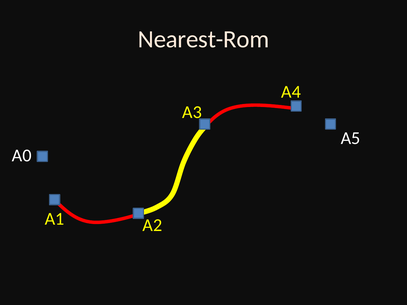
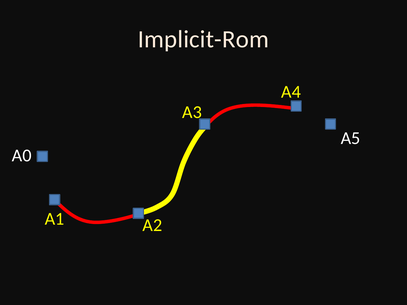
Nearest-Rom: Nearest-Rom -> Implicit-Rom
